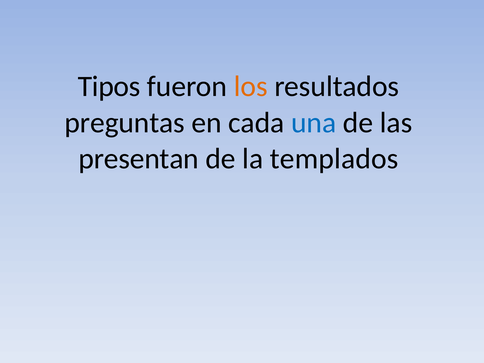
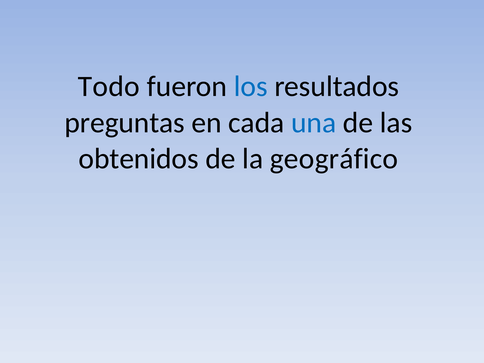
Tipos: Tipos -> Todo
los colour: orange -> blue
presentan: presentan -> obtenidos
templados: templados -> geográfico
